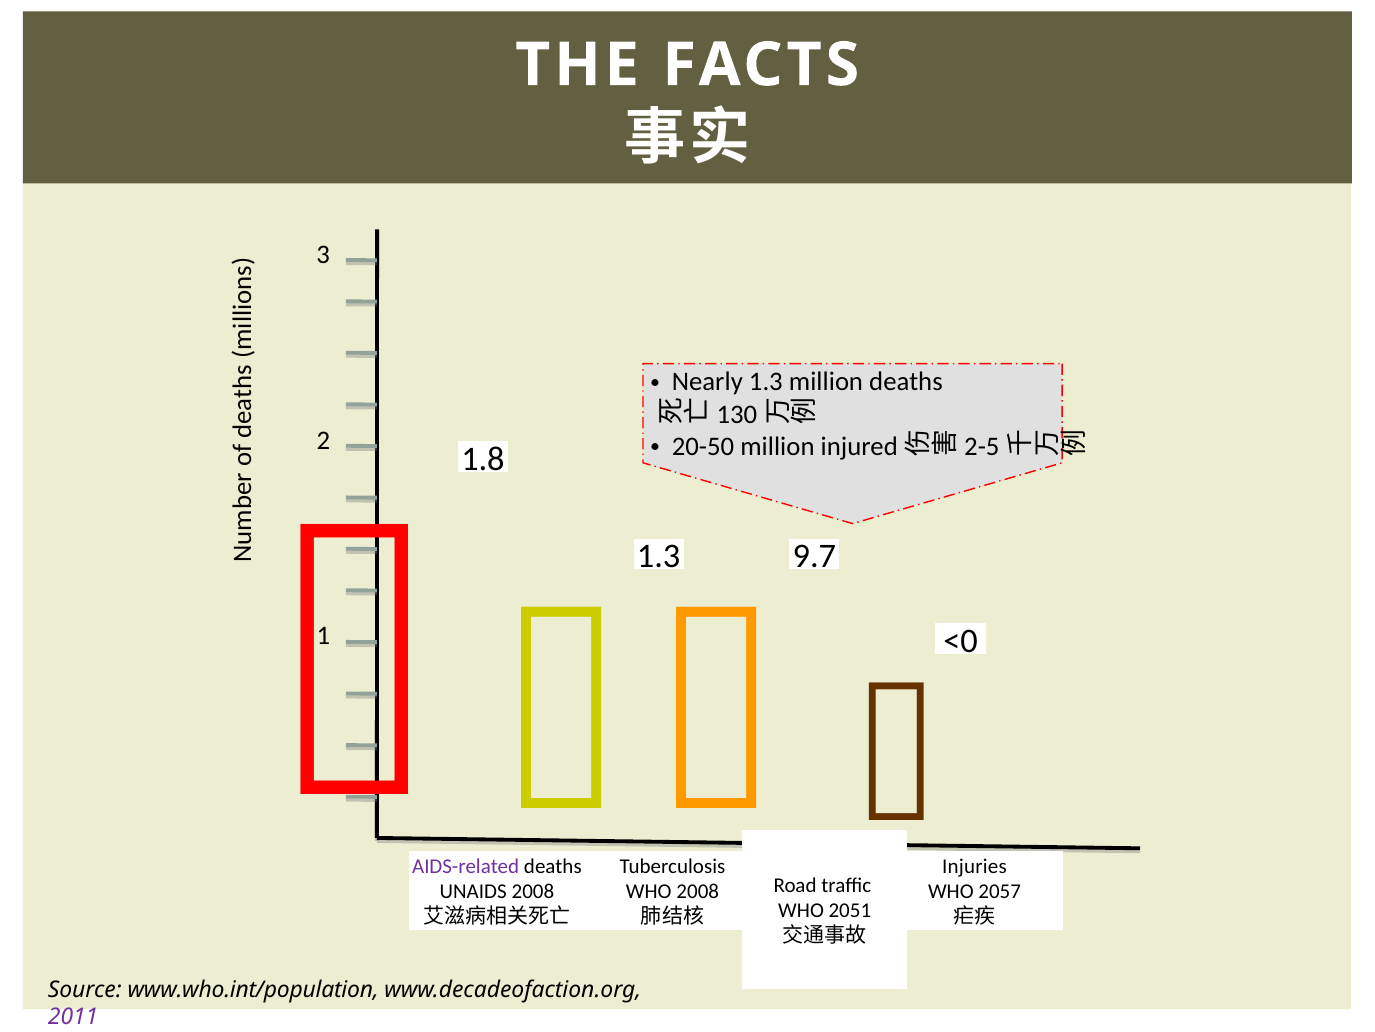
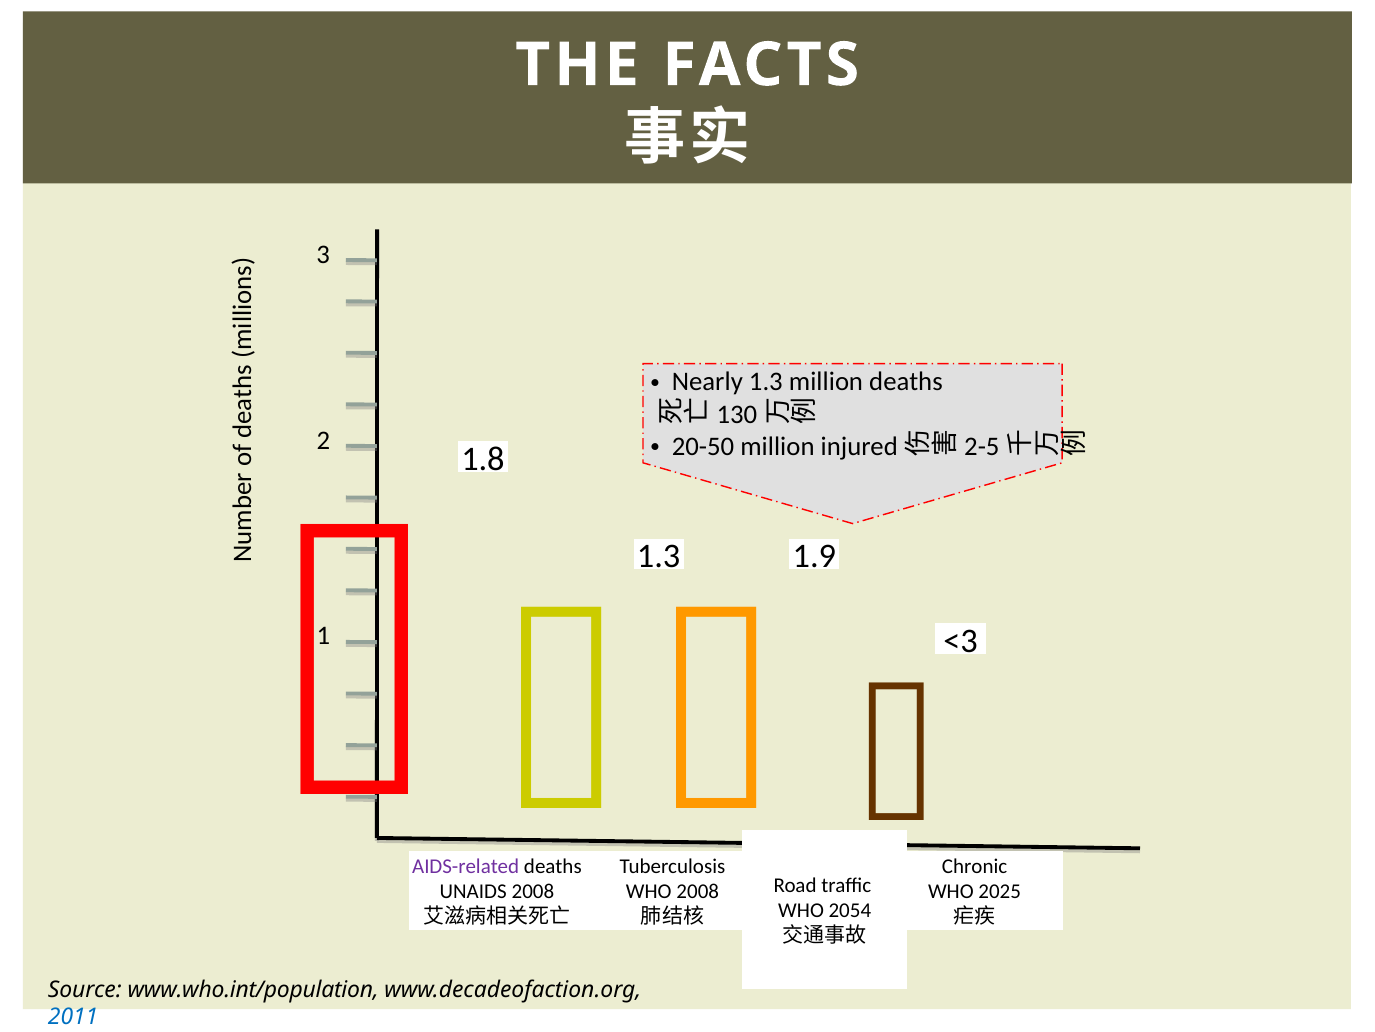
9.7: 9.7 -> 1.9
<0: <0 -> <3
Injuries: Injuries -> Chronic
2057: 2057 -> 2025
2051: 2051 -> 2054
2011 colour: purple -> blue
